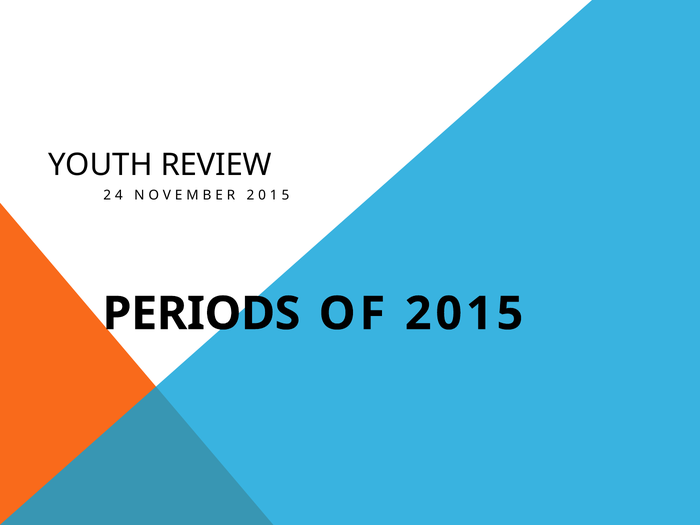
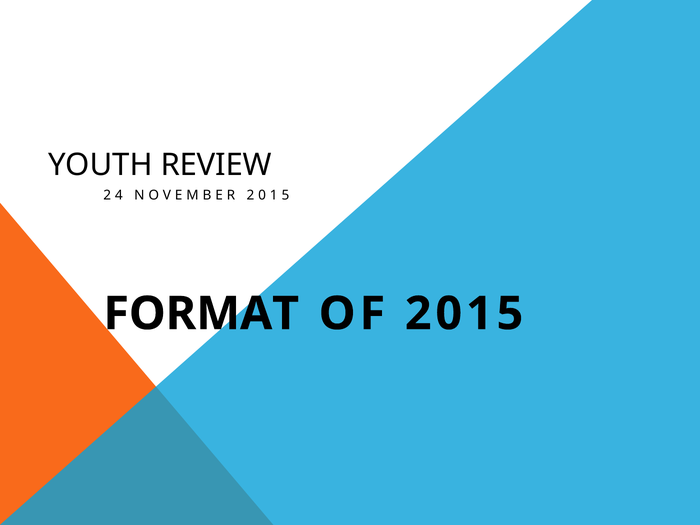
PERIODS: PERIODS -> FORMAT
